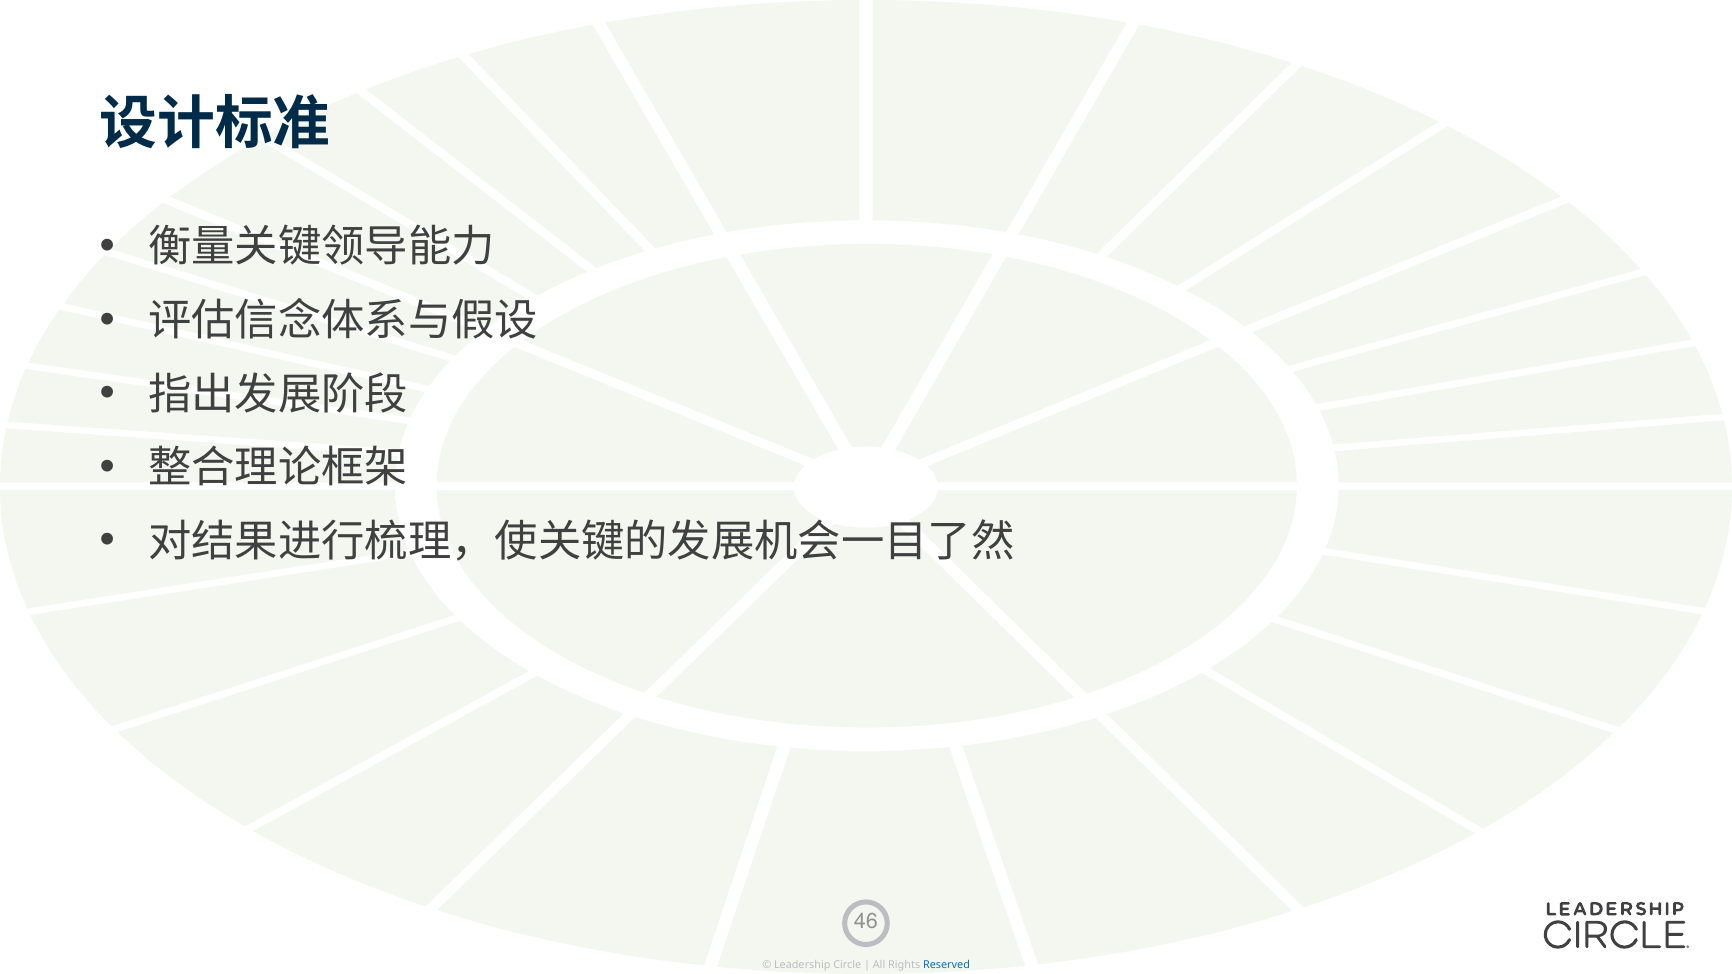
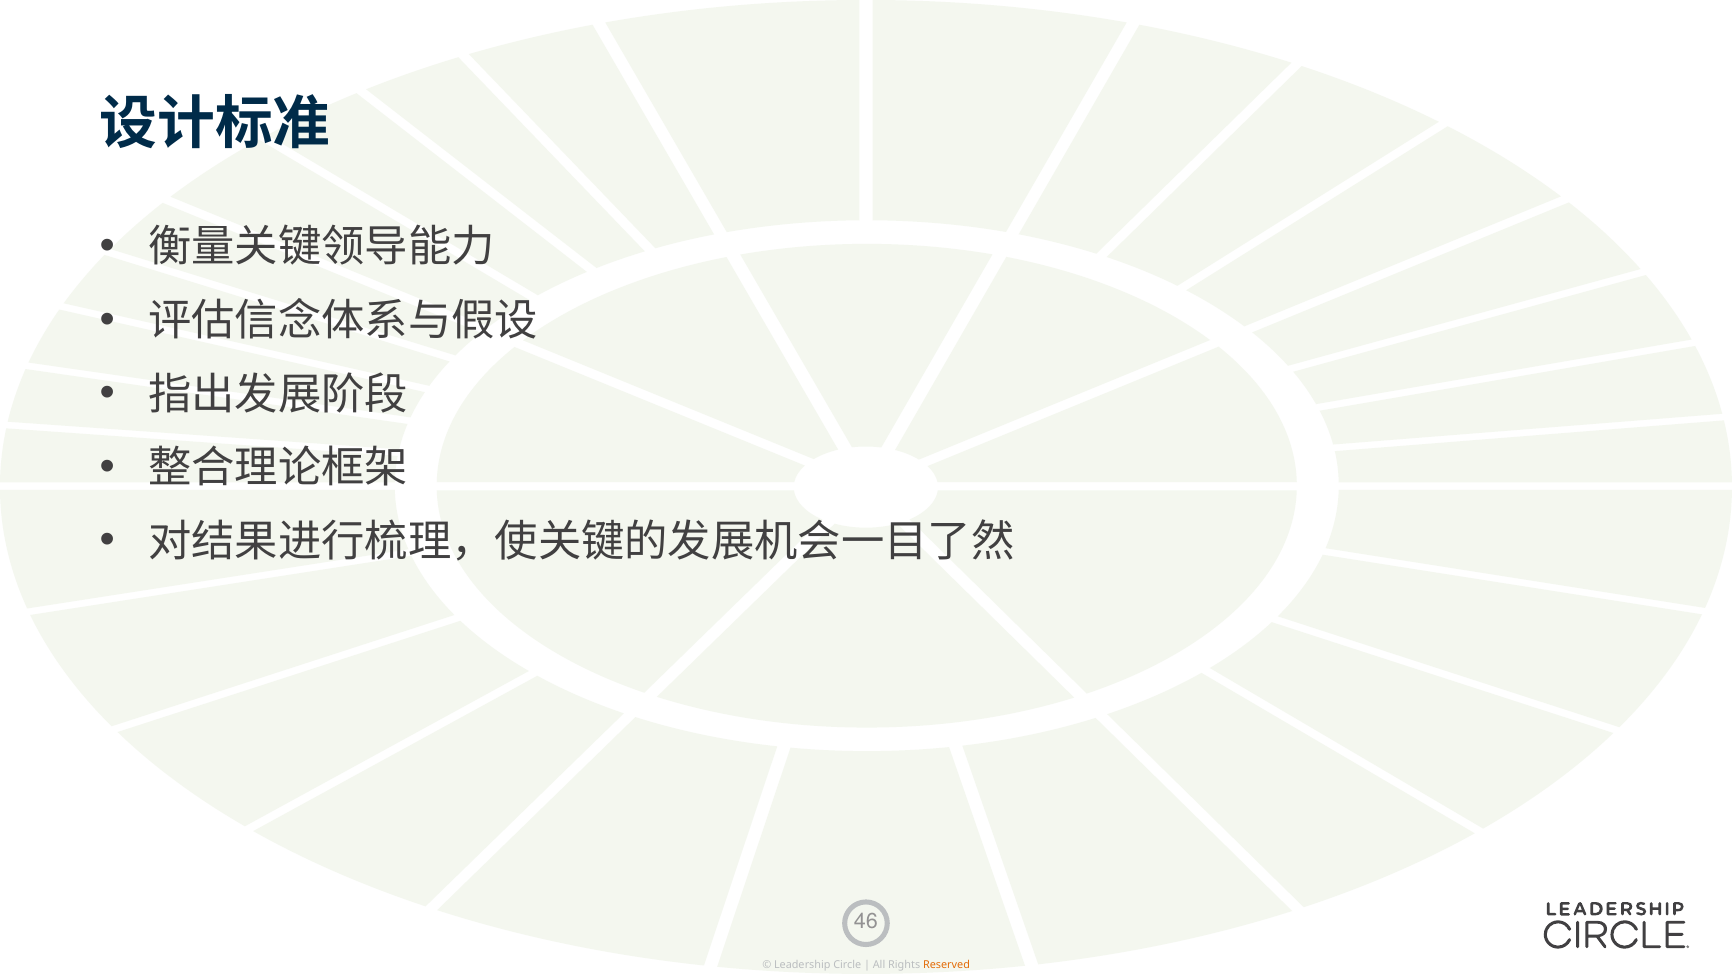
Reserved colour: blue -> orange
